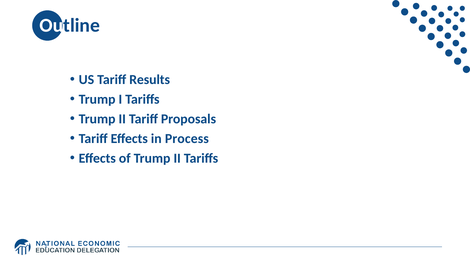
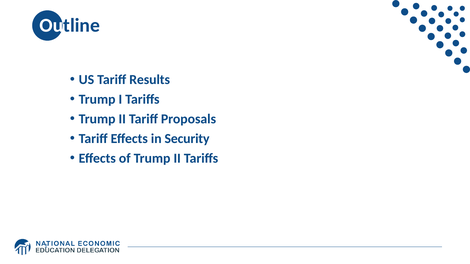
Process: Process -> Security
